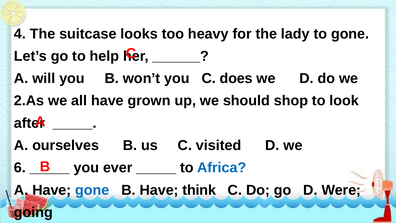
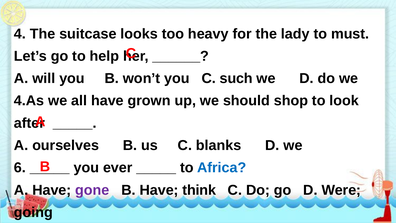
to gone: gone -> must
does: does -> such
2.As: 2.As -> 4.As
visited: visited -> blanks
gone at (92, 190) colour: blue -> purple
